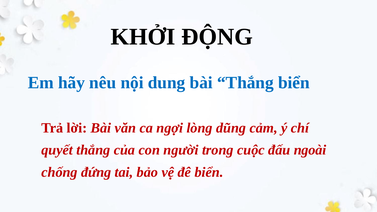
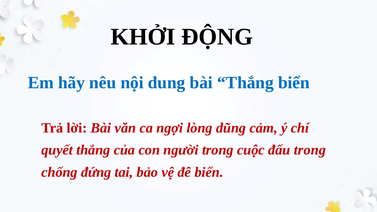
đấu ngoài: ngoài -> trong
